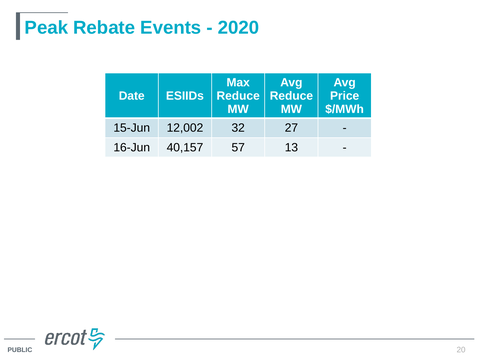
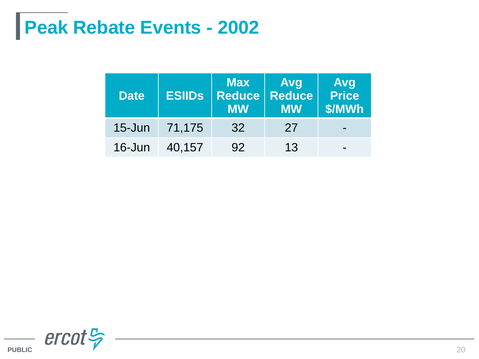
2020: 2020 -> 2002
12,002: 12,002 -> 71,175
57: 57 -> 92
